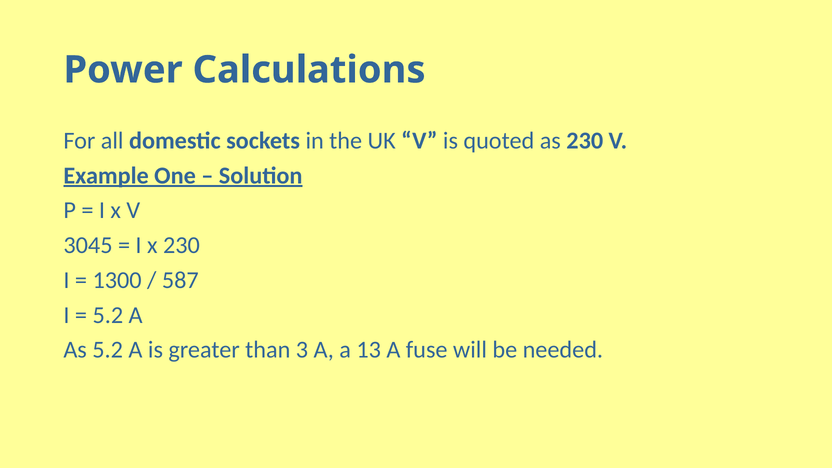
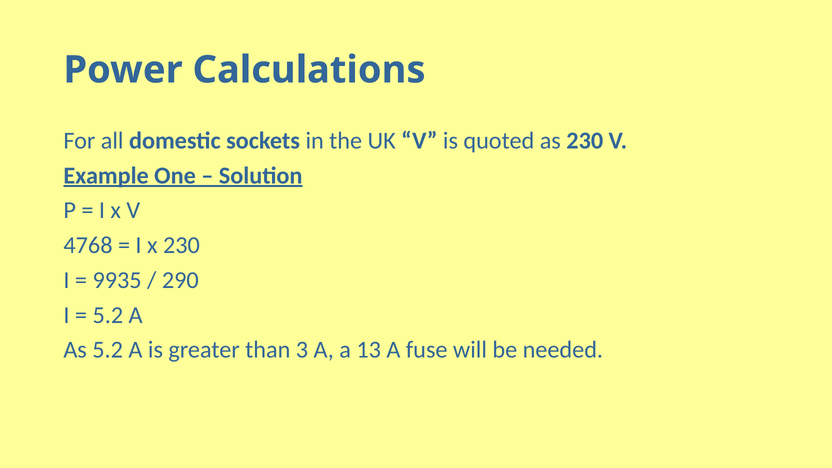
3045: 3045 -> 4768
1300: 1300 -> 9935
587: 587 -> 290
